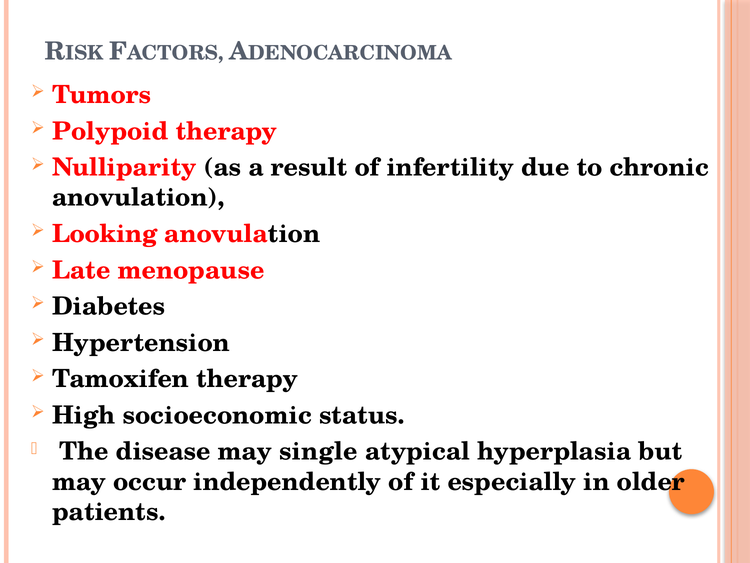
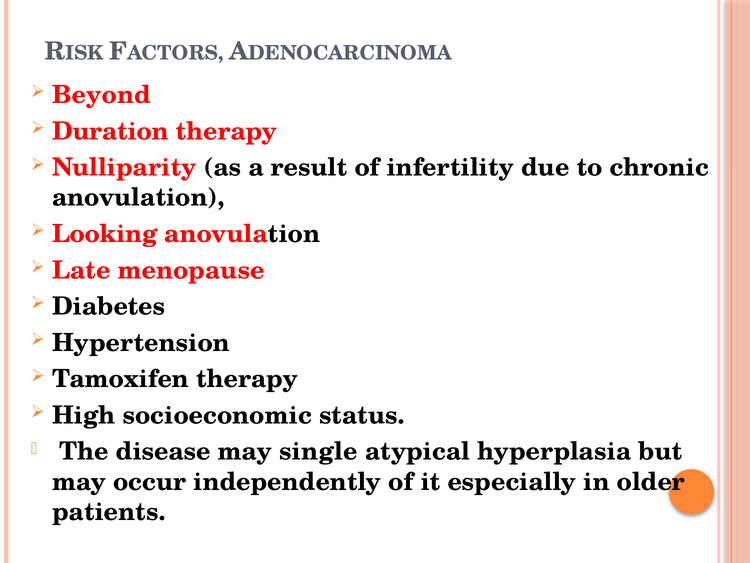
Tumors: Tumors -> Beyond
Polypoid: Polypoid -> Duration
